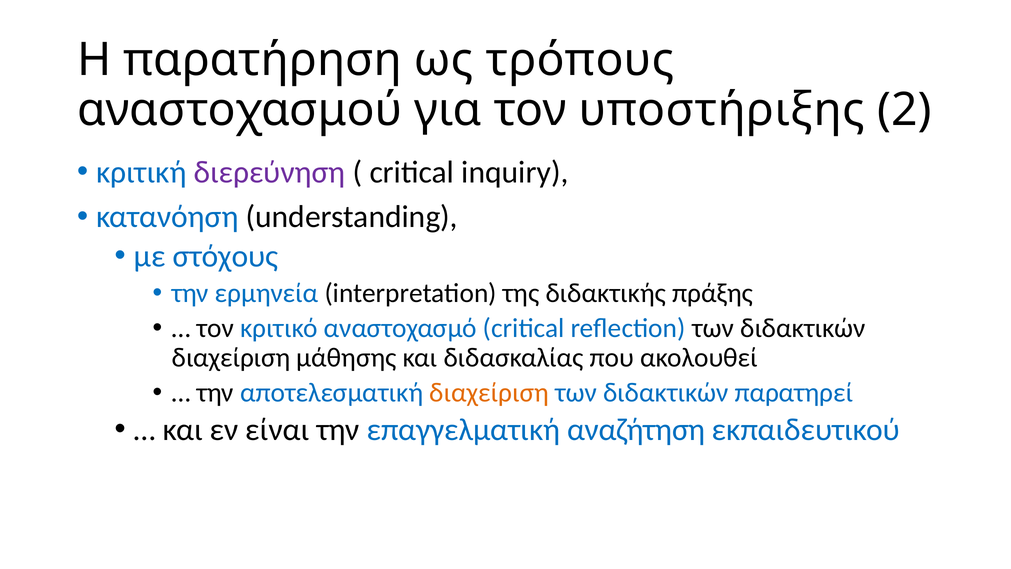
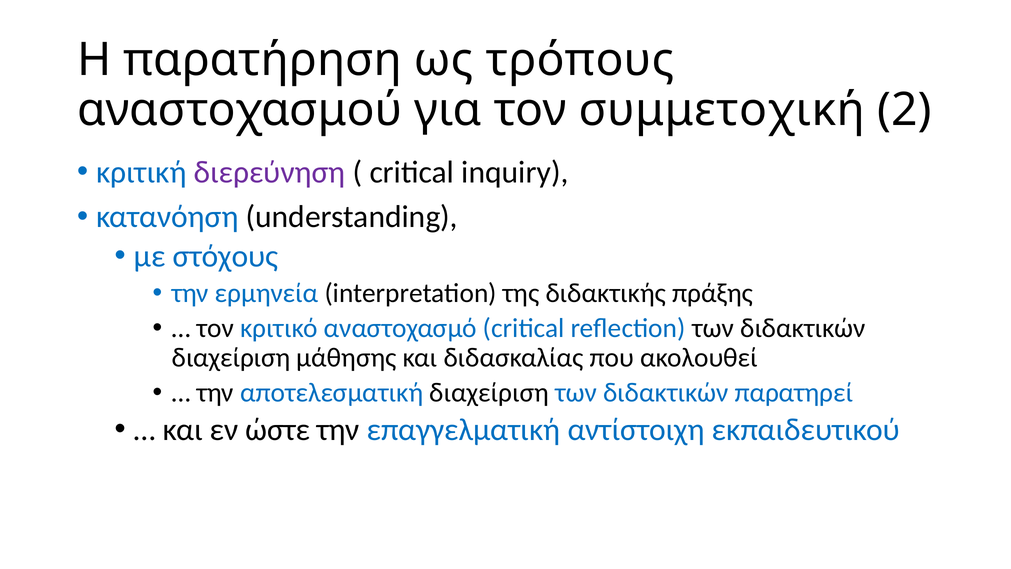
υποστήριξης: υποστήριξης -> συμμετοχική
διαχείριση at (489, 392) colour: orange -> black
είναι: είναι -> ώστε
αναζήτηση: αναζήτηση -> αντίστοιχη
